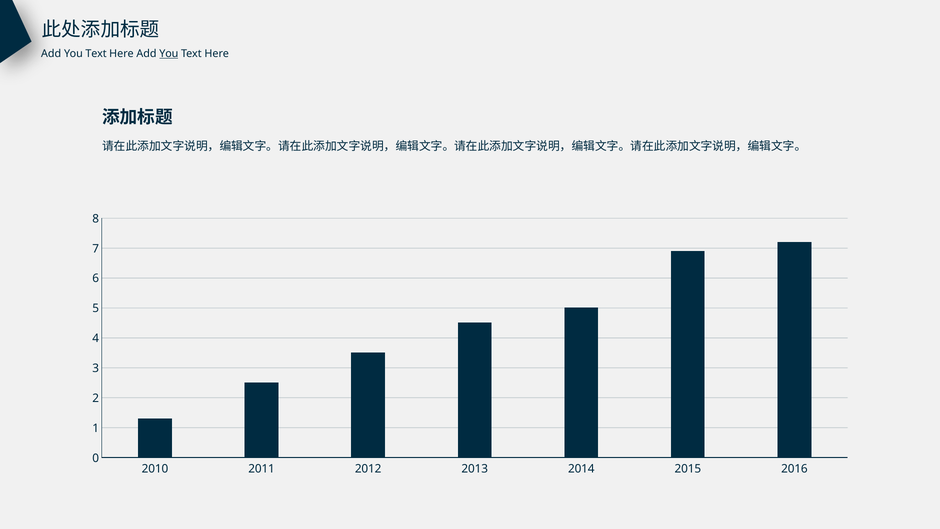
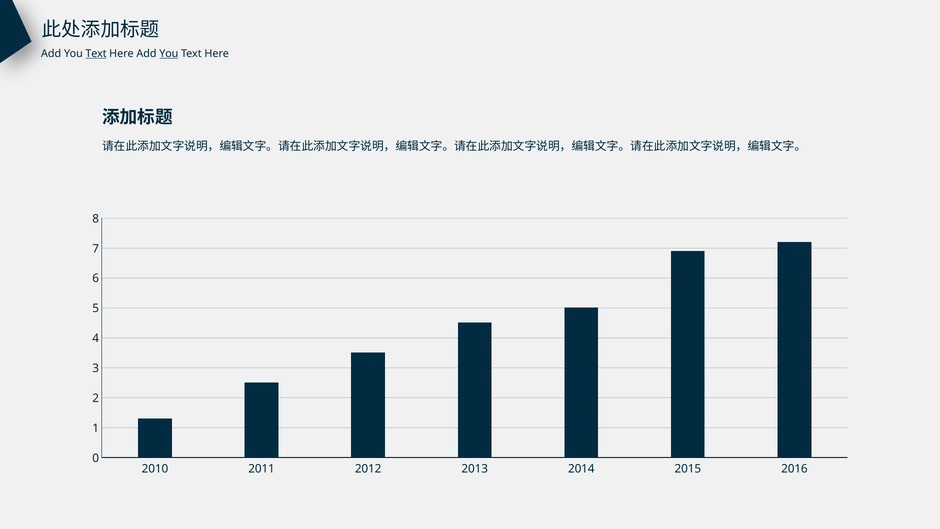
Text at (96, 54) underline: none -> present
